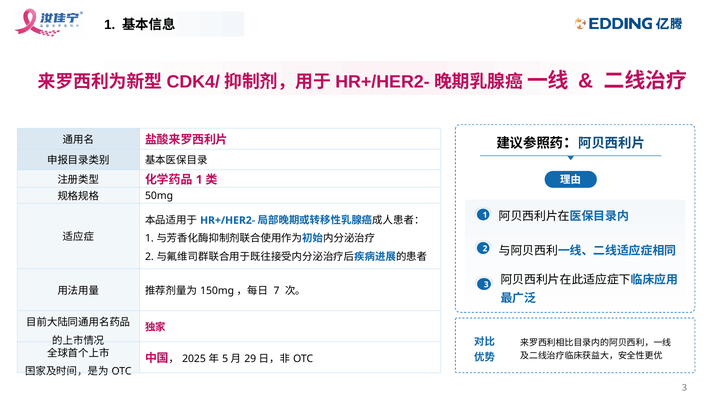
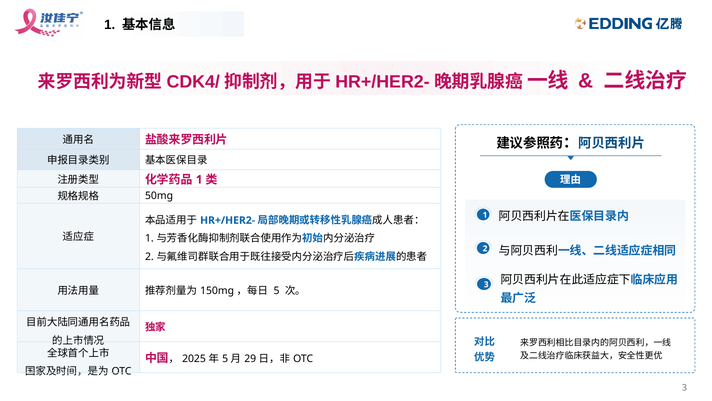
7 at (277, 290): 7 -> 5
